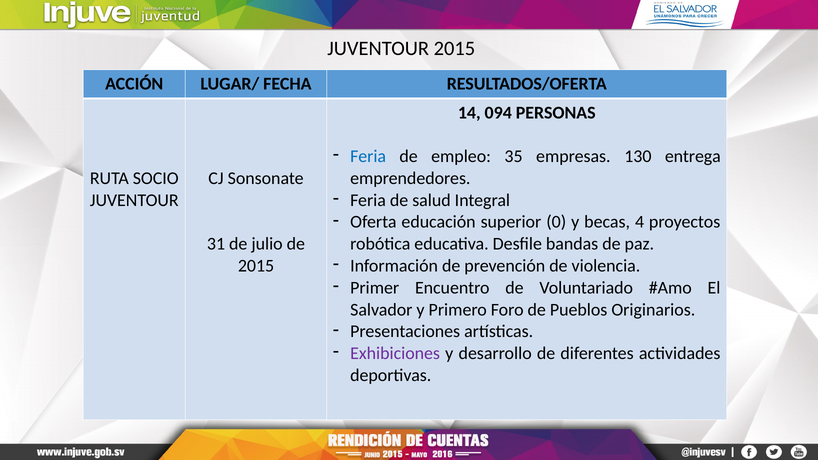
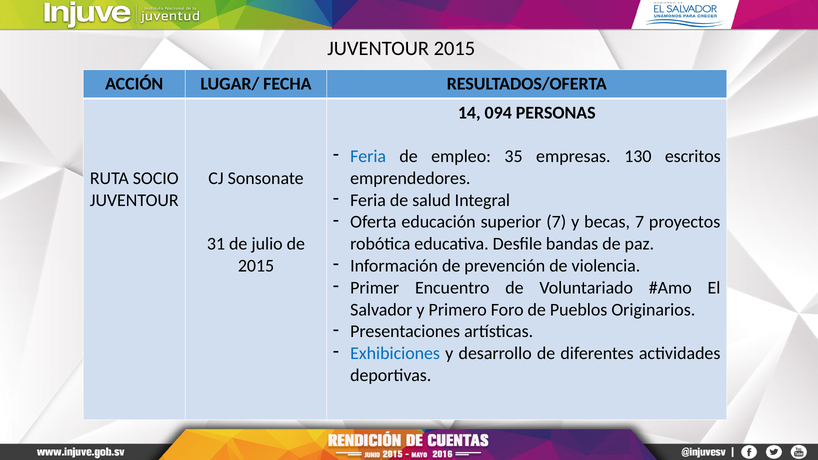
entrega: entrega -> escritos
superior 0: 0 -> 7
becas 4: 4 -> 7
Exhibiciones colour: purple -> blue
